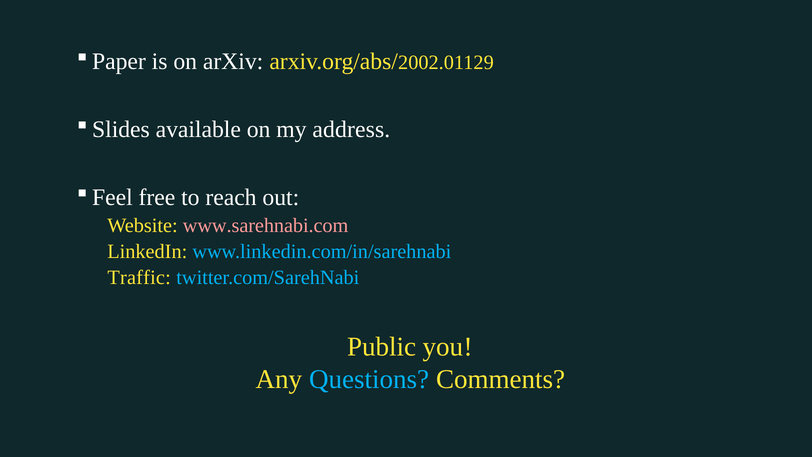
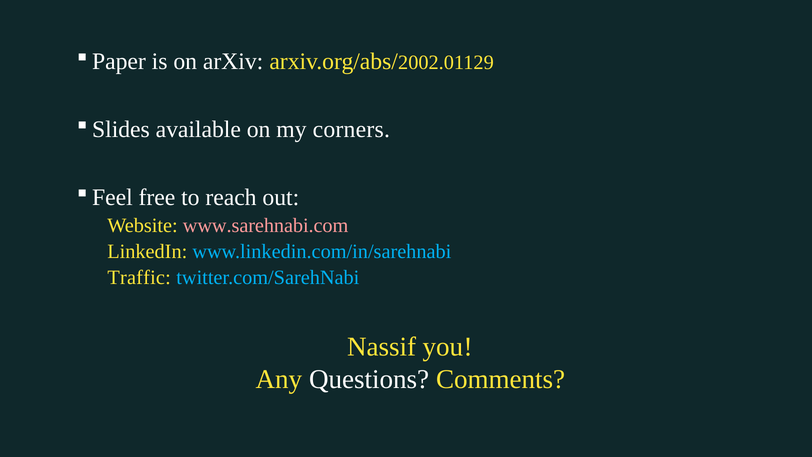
address: address -> corners
Public: Public -> Nassif
Questions colour: light blue -> white
